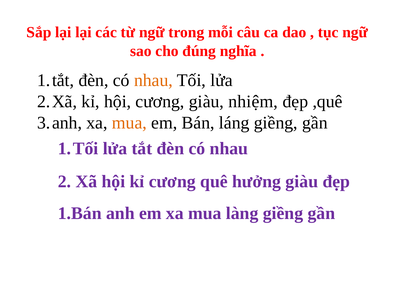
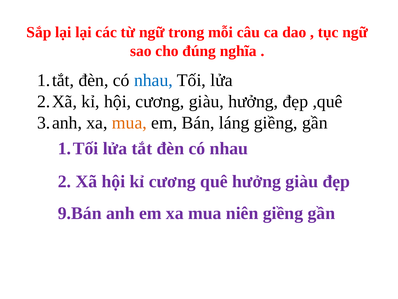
nhau at (153, 80) colour: orange -> blue
giàu nhiệm: nhiệm -> hưởng
1.Bán: 1.Bán -> 9.Bán
làng: làng -> niên
